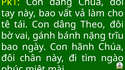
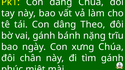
hãnh: hãnh -> xưng
tìm ngào: ngào -> gánh
